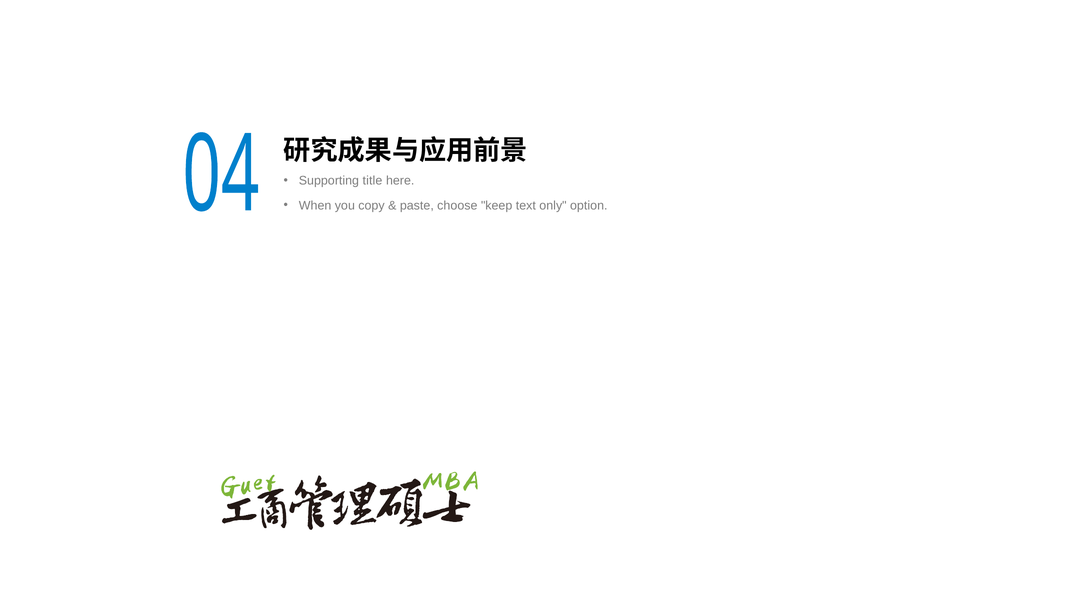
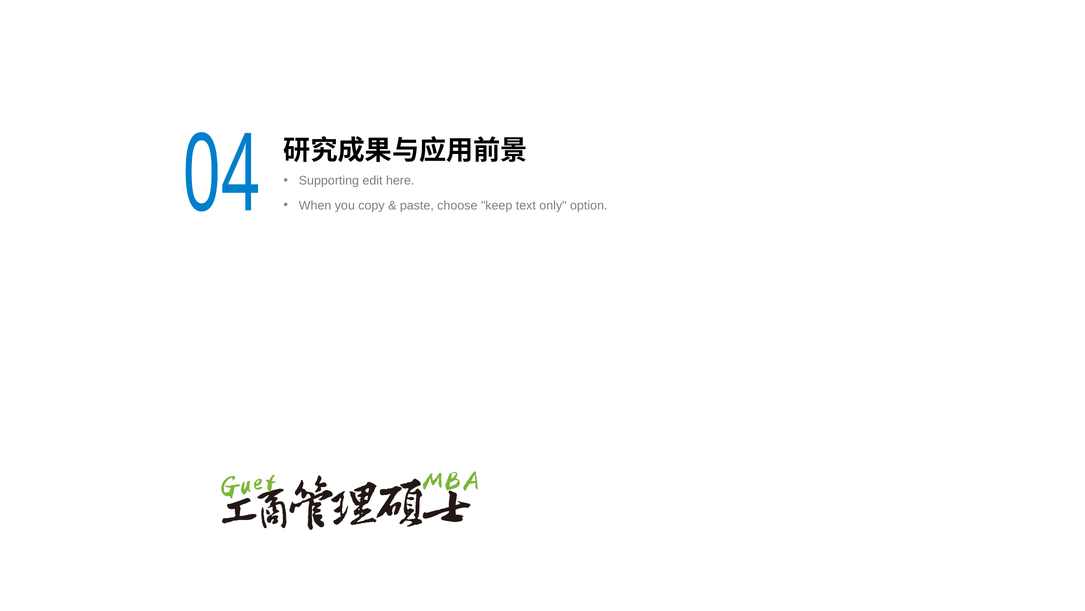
title: title -> edit
